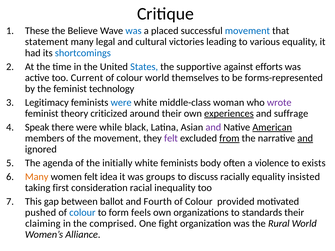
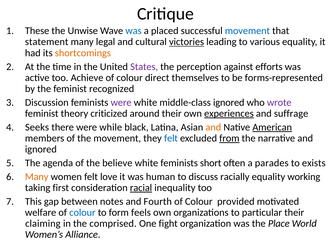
Believe: Believe -> Unwise
victories underline: none -> present
shortcomings colour: blue -> orange
States colour: blue -> purple
supportive: supportive -> perception
Current: Current -> Achieve
colour world: world -> direct
technology: technology -> recognized
Legitimacy: Legitimacy -> Discussion
were at (121, 103) colour: blue -> purple
middle-class woman: woman -> ignored
Speak: Speak -> Seeks
and at (213, 127) colour: purple -> orange
felt at (171, 138) colour: purple -> blue
and at (305, 138) underline: present -> none
initially: initially -> believe
body: body -> short
violence: violence -> parades
idea: idea -> love
groups: groups -> human
insisted: insisted -> working
racial underline: none -> present
ballot: ballot -> notes
pushed: pushed -> welfare
standards: standards -> particular
Rural: Rural -> Place
